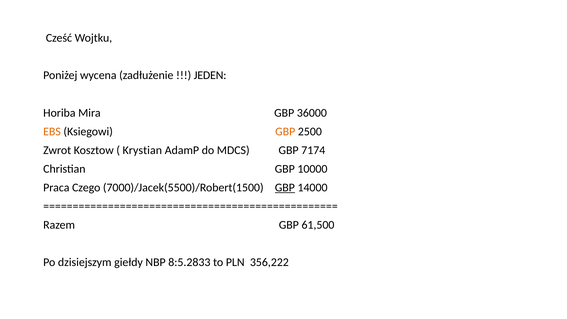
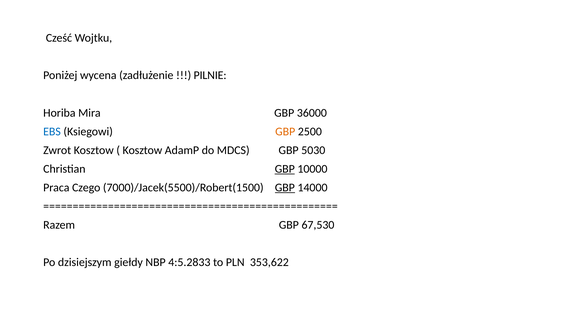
JEDEN: JEDEN -> PILNIE
EBS colour: orange -> blue
Krystian at (142, 150): Krystian -> Kosztow
7174: 7174 -> 5030
GBP at (285, 169) underline: none -> present
61,500: 61,500 -> 67,530
8:5.2833: 8:5.2833 -> 4:5.2833
356,222: 356,222 -> 353,622
